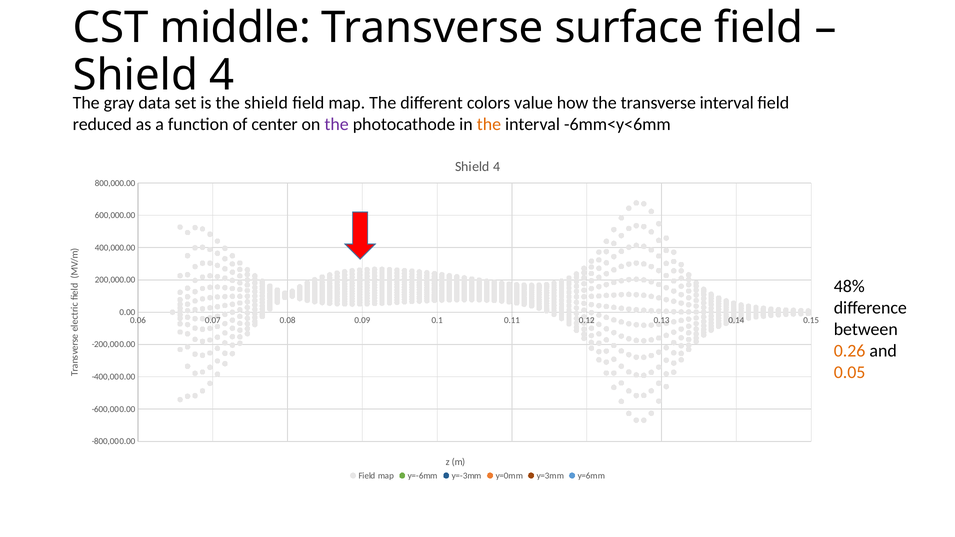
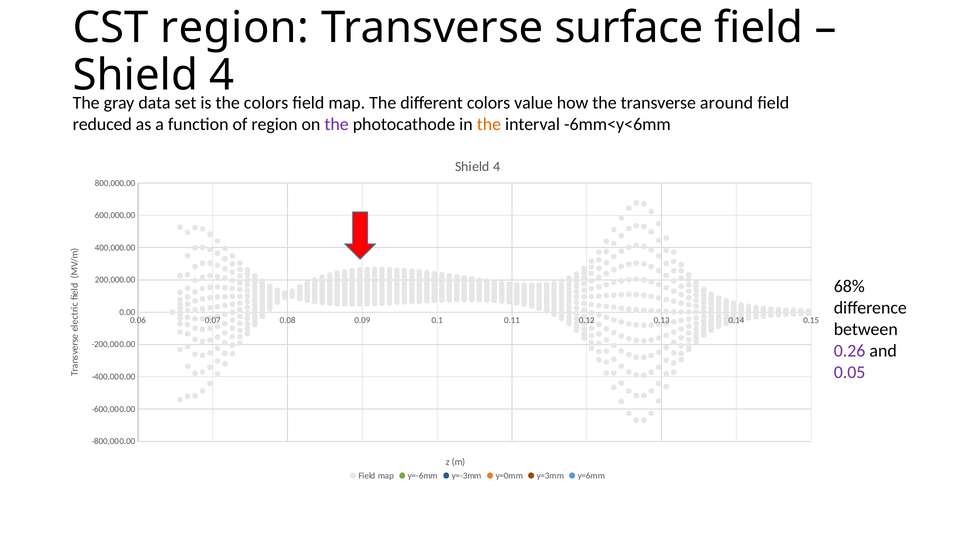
CST middle: middle -> region
shield at (266, 103): shield -> colors
transverse interval: interval -> around
of center: center -> region
48%: 48% -> 68%
0.26 colour: orange -> purple
0.05 colour: orange -> purple
